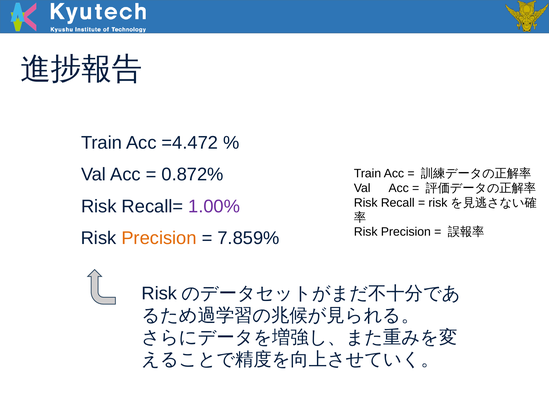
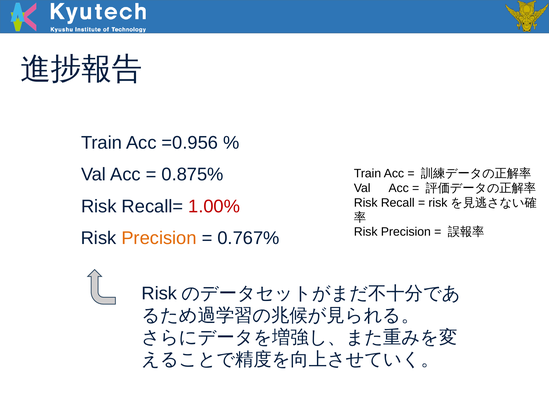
=4.472: =4.472 -> =0.956
0.872%: 0.872% -> 0.875%
1.00% colour: purple -> red
7.859%: 7.859% -> 0.767%
